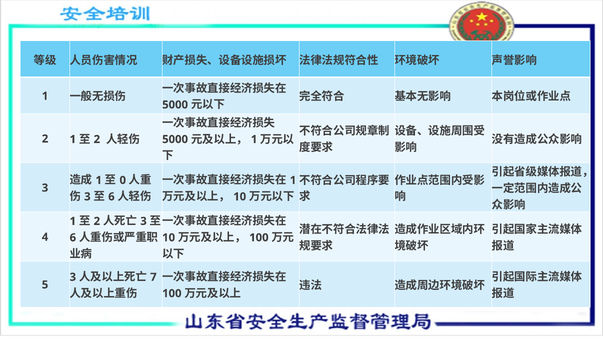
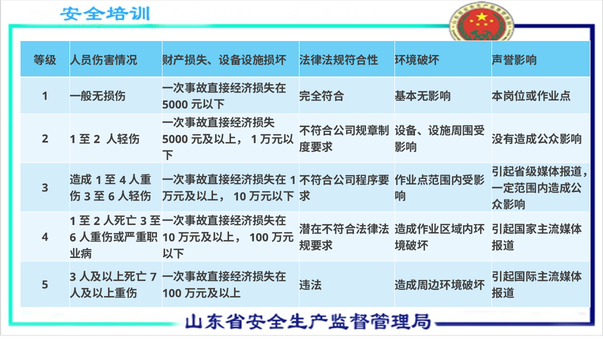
0 at (123, 180): 0 -> 4
